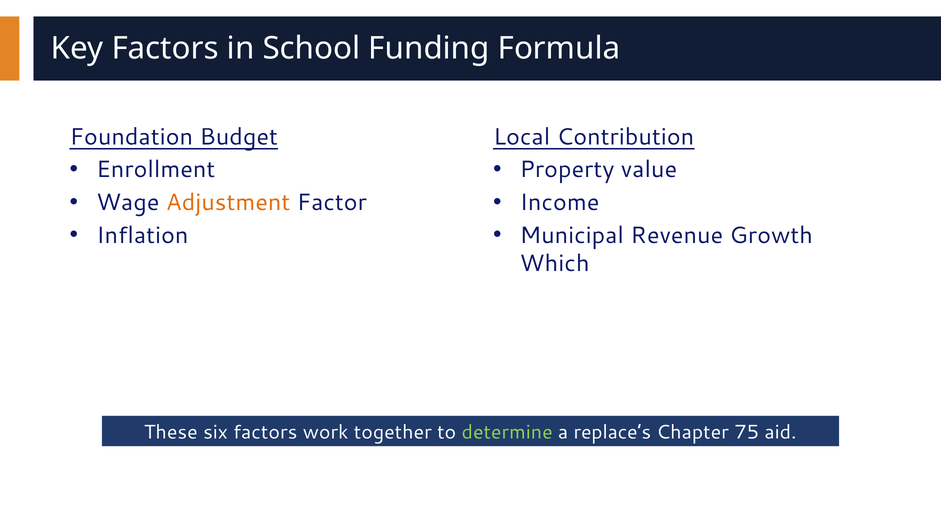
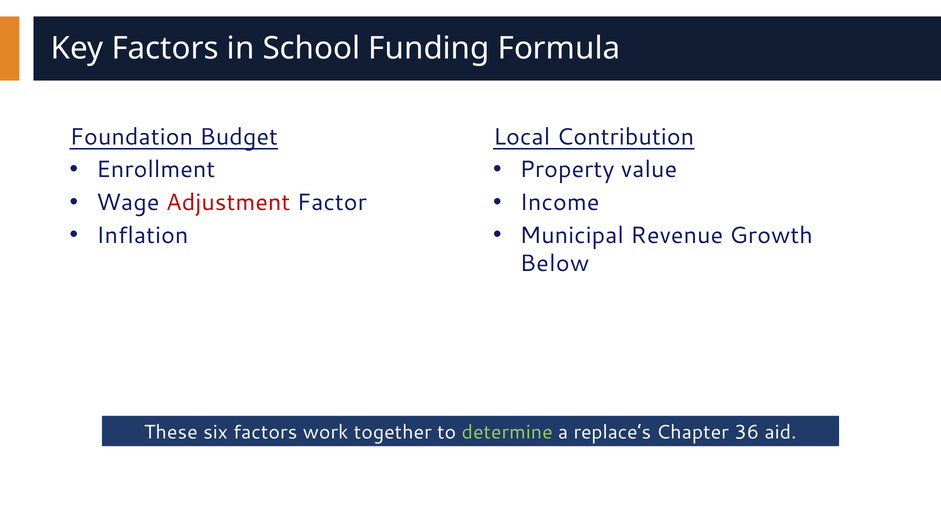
Adjustment colour: orange -> red
Which: Which -> Below
75: 75 -> 36
